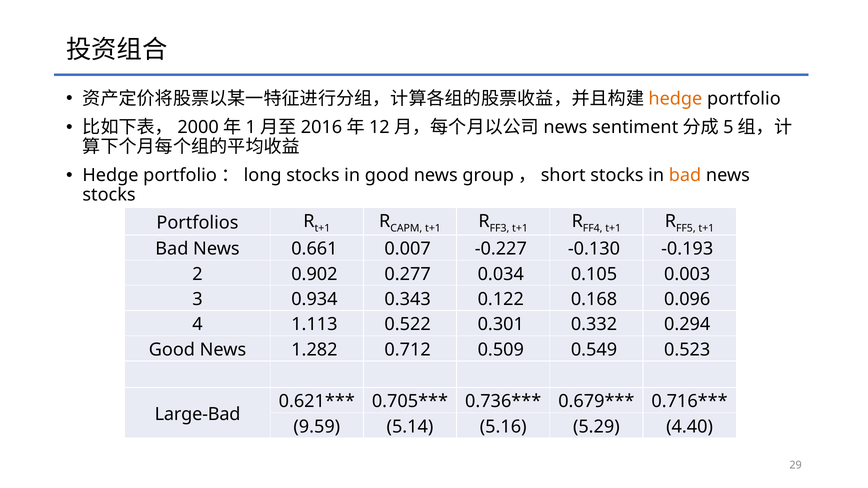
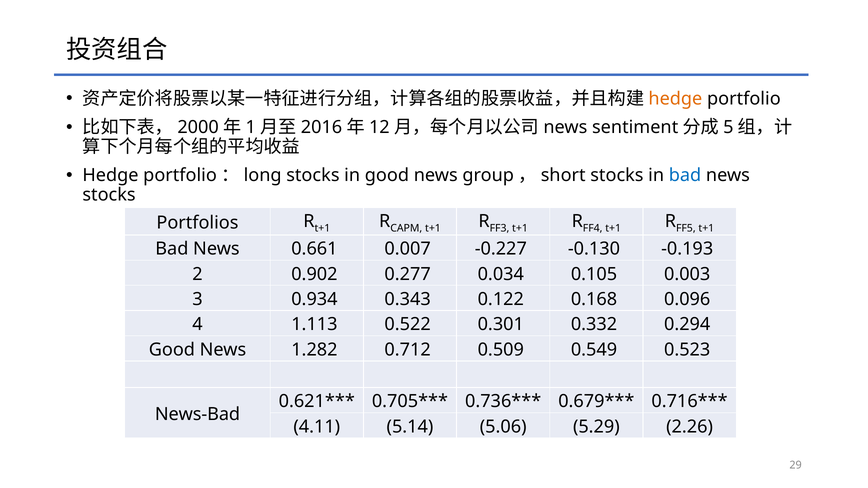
bad at (685, 176) colour: orange -> blue
Large-Bad: Large-Bad -> News-Bad
9.59: 9.59 -> 4.11
5.16: 5.16 -> 5.06
4.40: 4.40 -> 2.26
